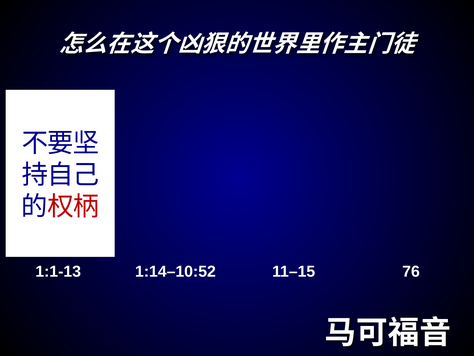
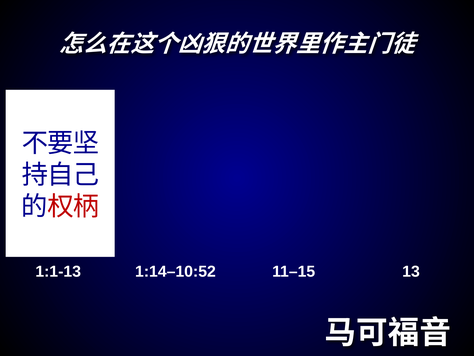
76: 76 -> 13
